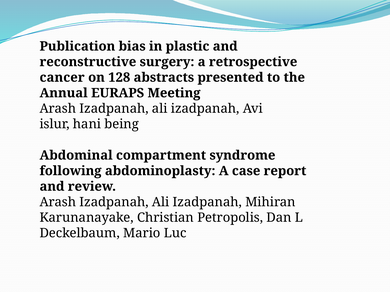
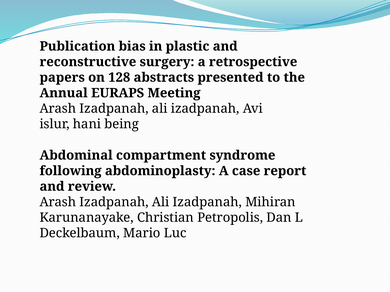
cancer: cancer -> papers
